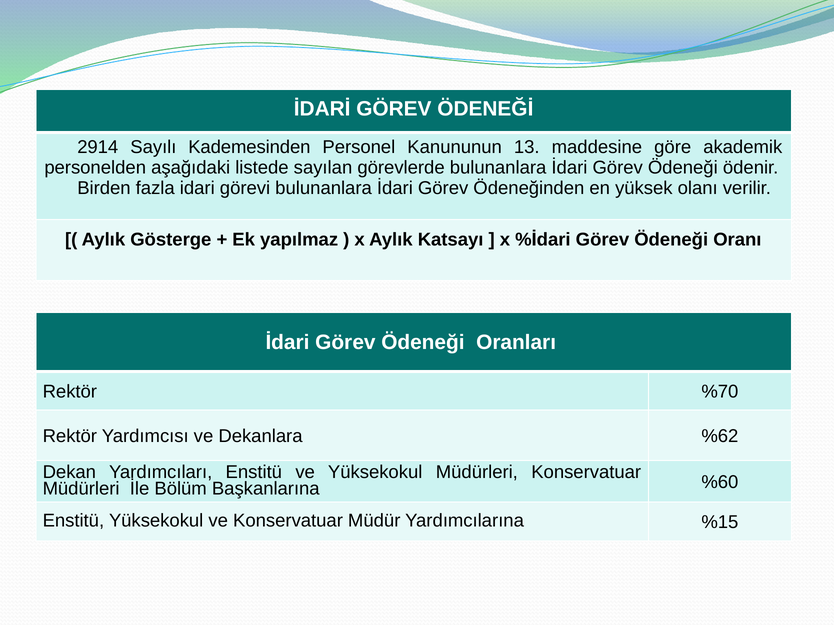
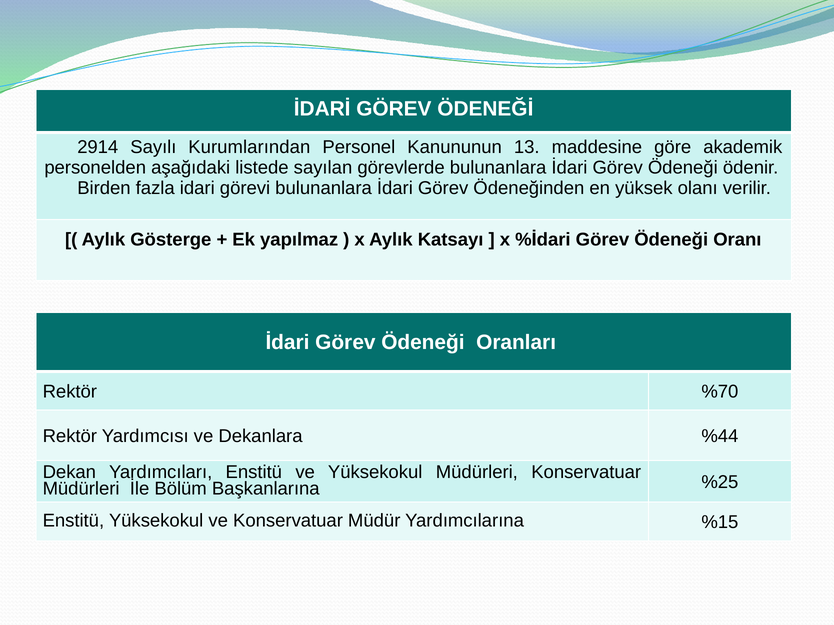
Kademesinden: Kademesinden -> Kurumlarından
%62: %62 -> %44
%60: %60 -> %25
